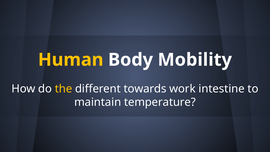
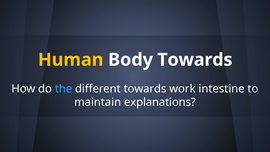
Body Mobility: Mobility -> Towards
the colour: yellow -> light blue
temperature: temperature -> explanations
